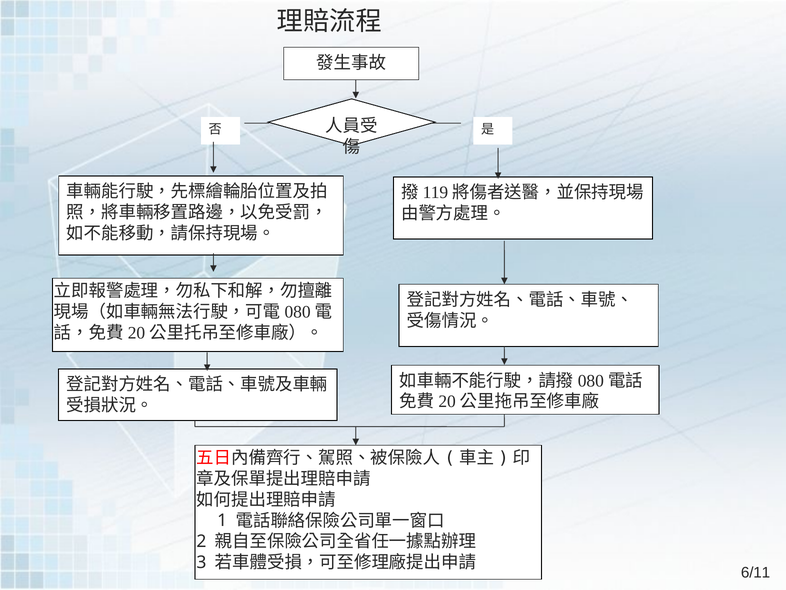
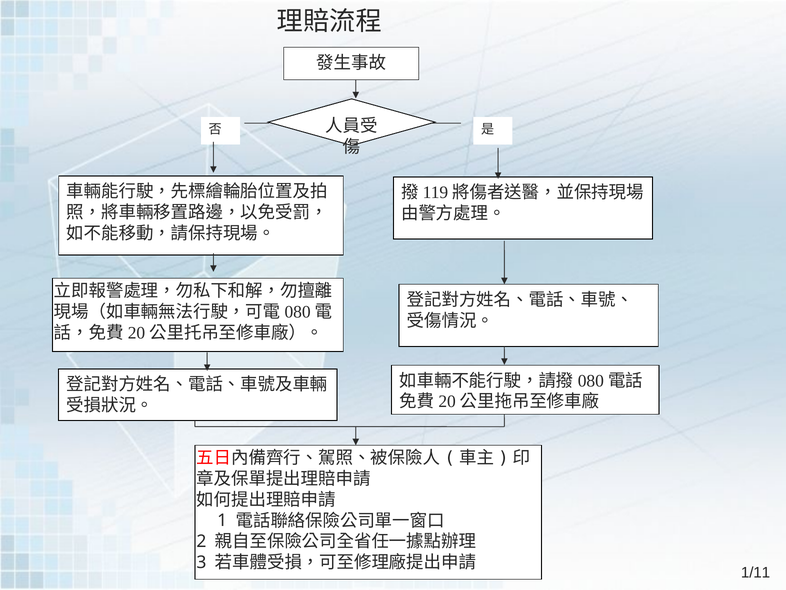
6/11: 6/11 -> 1/11
